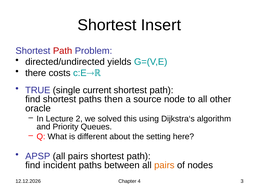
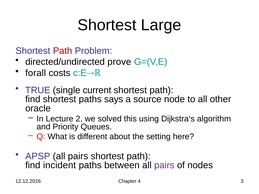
Insert: Insert -> Large
yields: yields -> prove
there: there -> forall
then: then -> says
pairs at (164, 165) colour: orange -> purple
